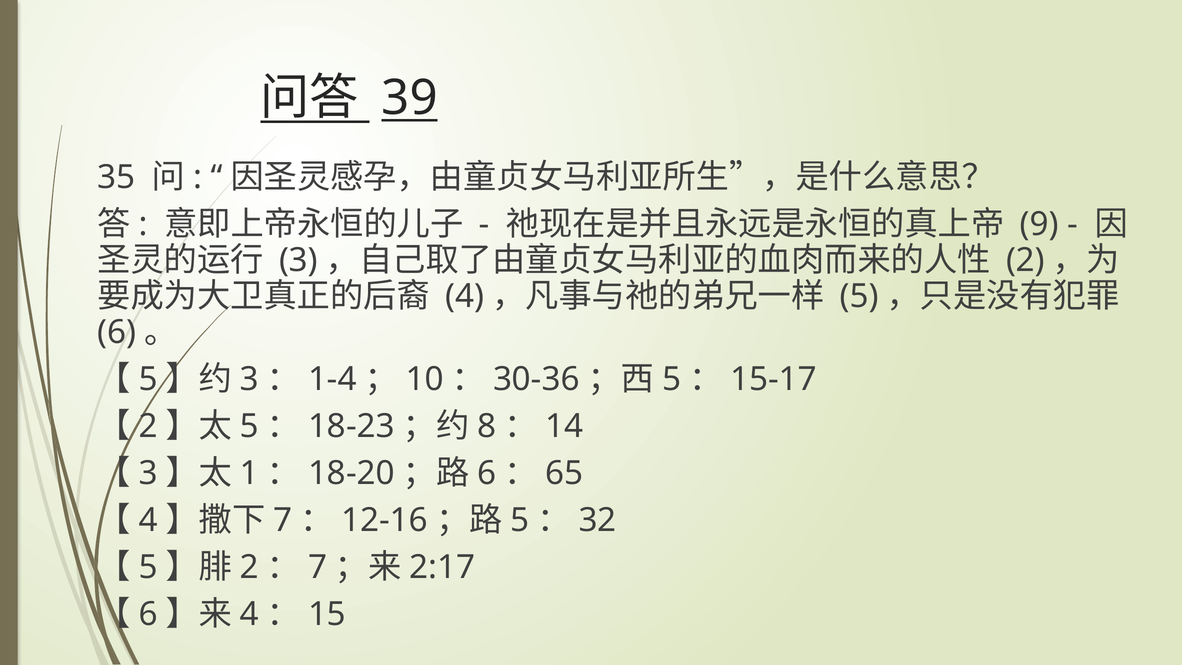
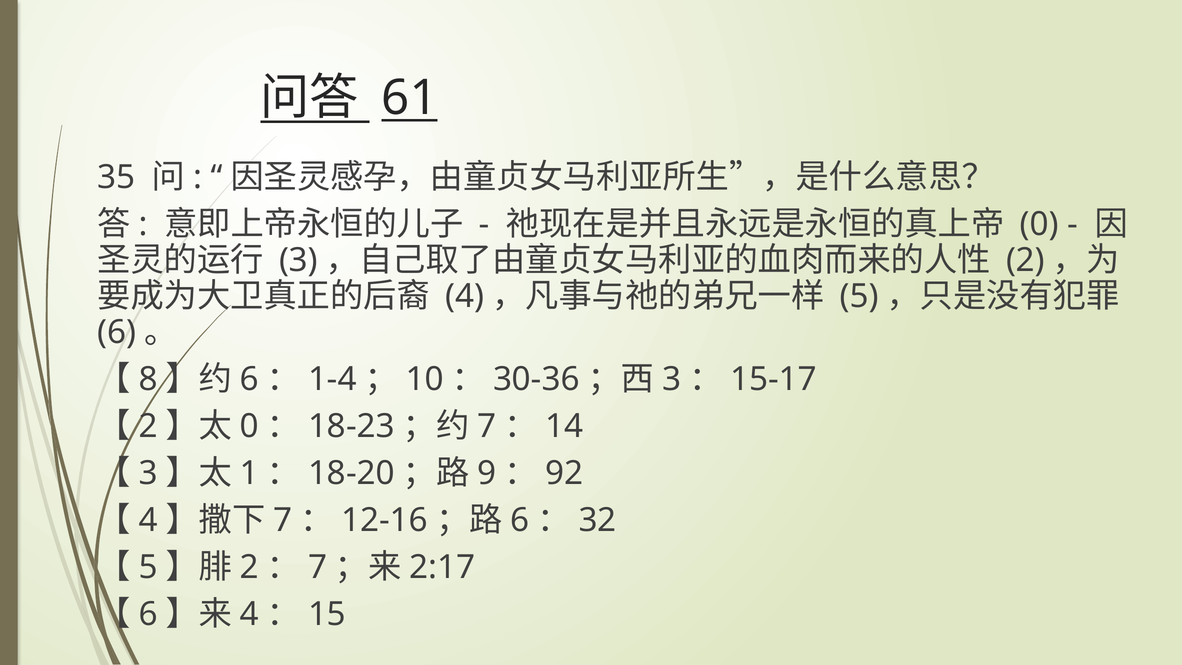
39: 39 -> 61
9 at (1039, 224): 9 -> 0
5 at (148, 379): 5 -> 8
3 at (249, 379): 3 -> 6
5 at (672, 379): 5 -> 3
5 at (249, 426): 5 -> 0
8 at (487, 426): 8 -> 7
6 at (487, 473): 6 -> 9
65: 65 -> 92
5 at (520, 520): 5 -> 6
